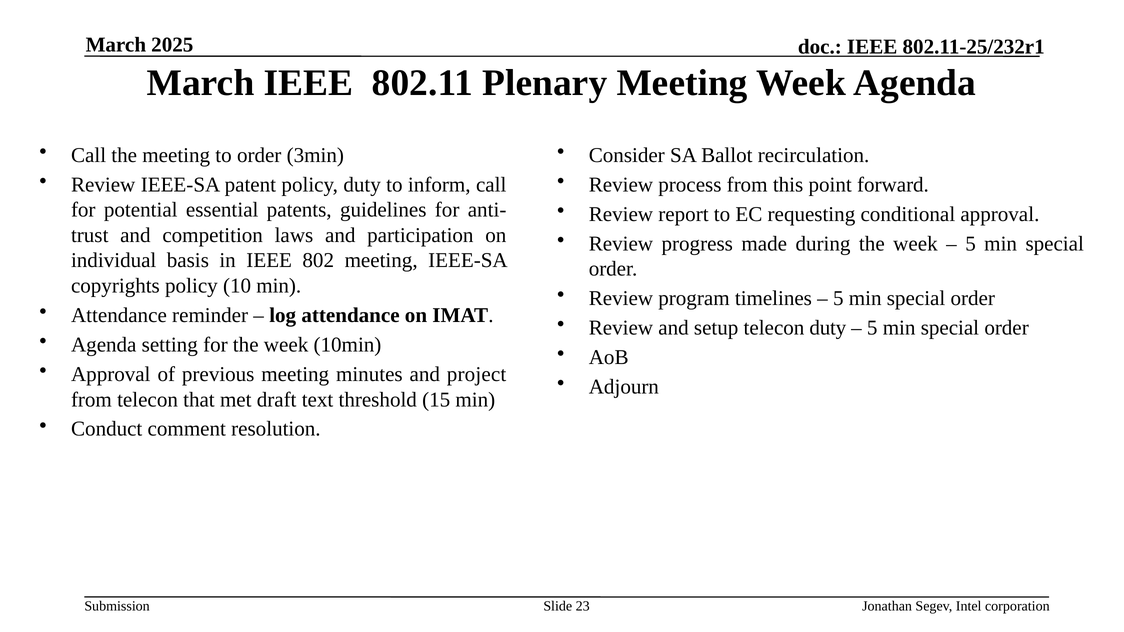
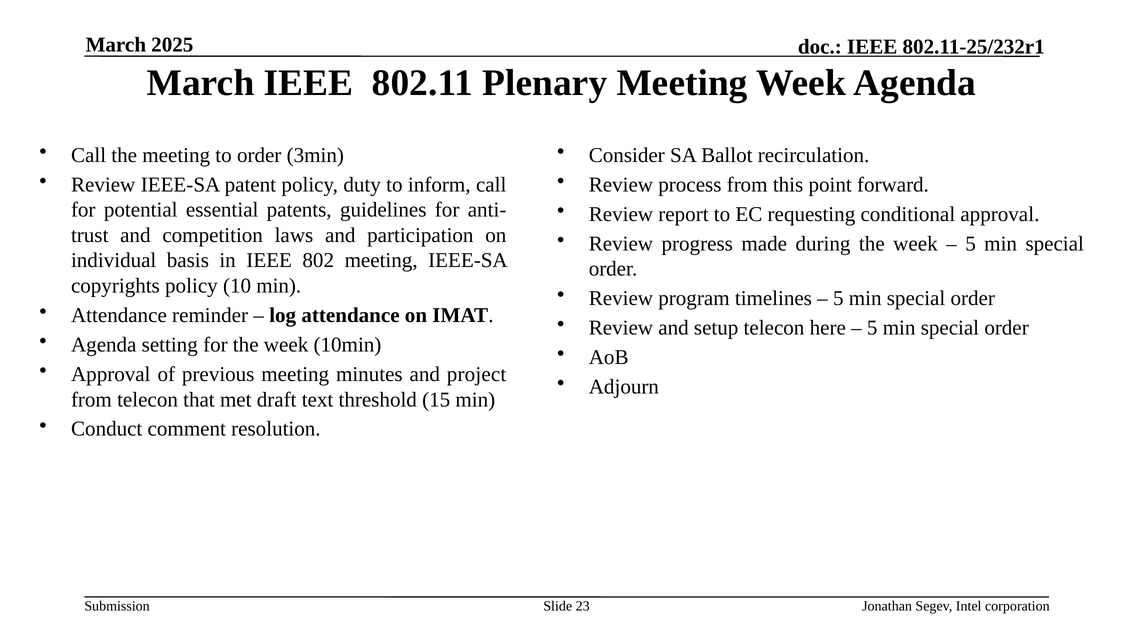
telecon duty: duty -> here
